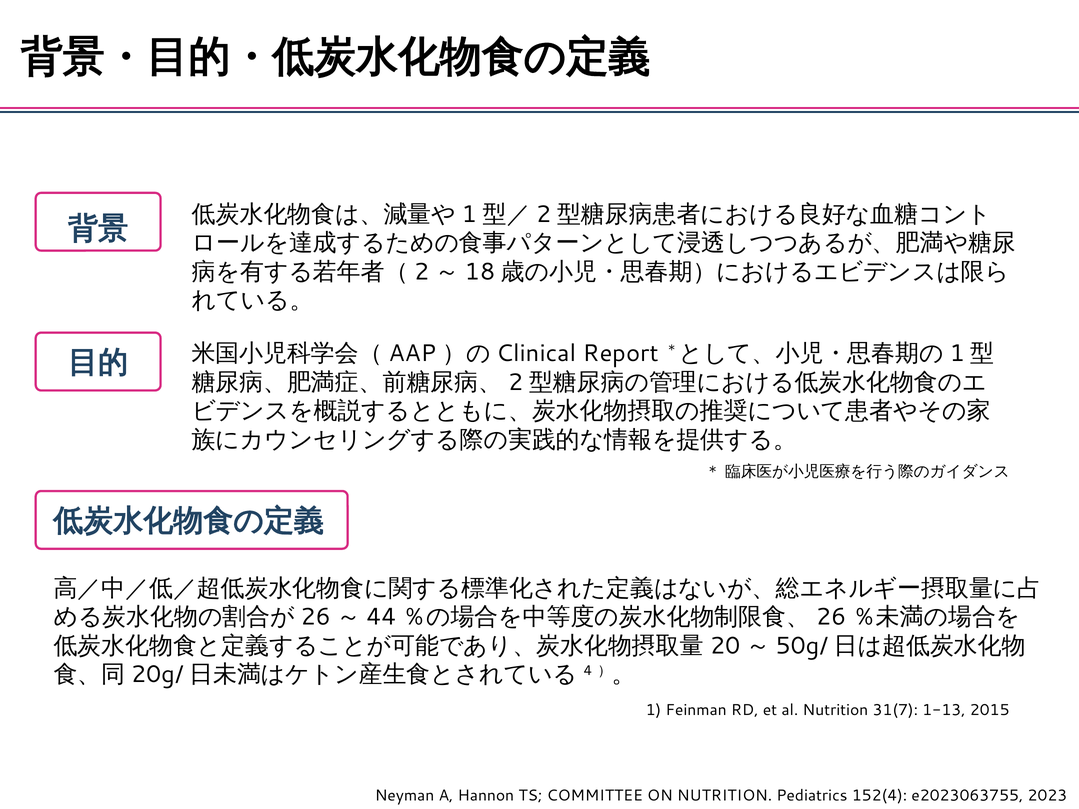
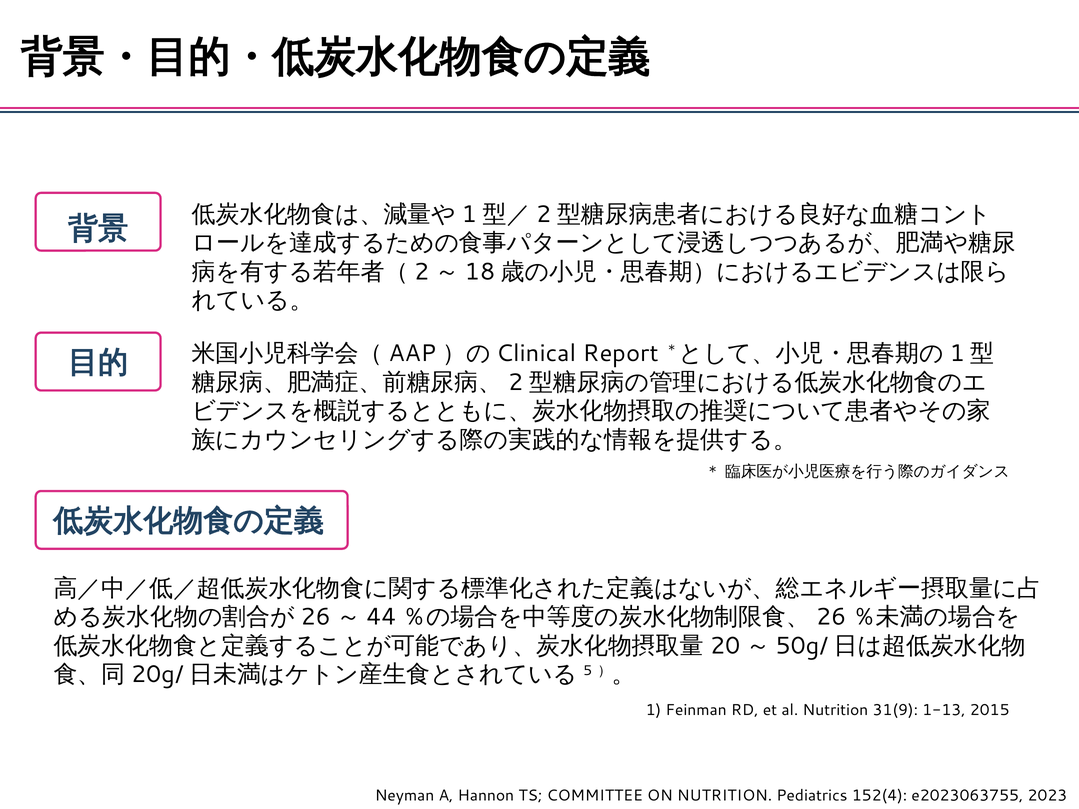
4: 4 -> 5
31(7: 31(7 -> 31(9
